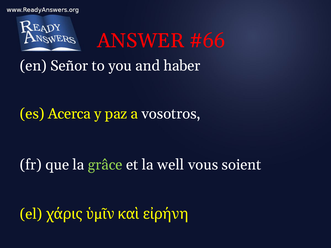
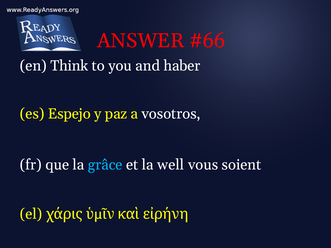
Señor: Señor -> Think
Acerca: Acerca -> Espejo
grâce colour: light green -> light blue
